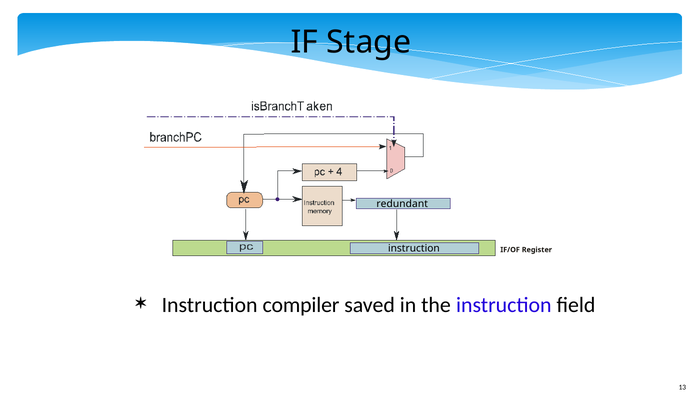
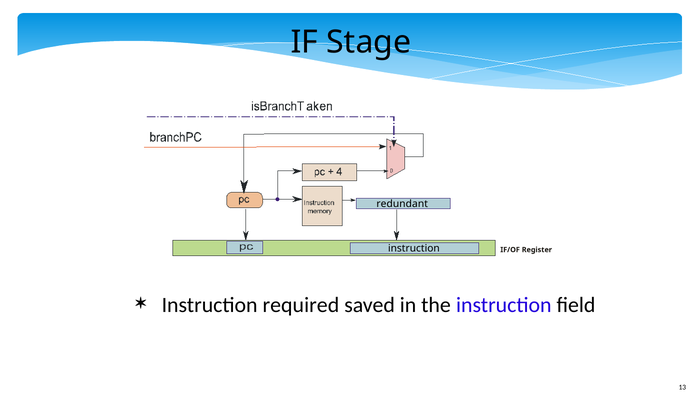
compiler: compiler -> required
